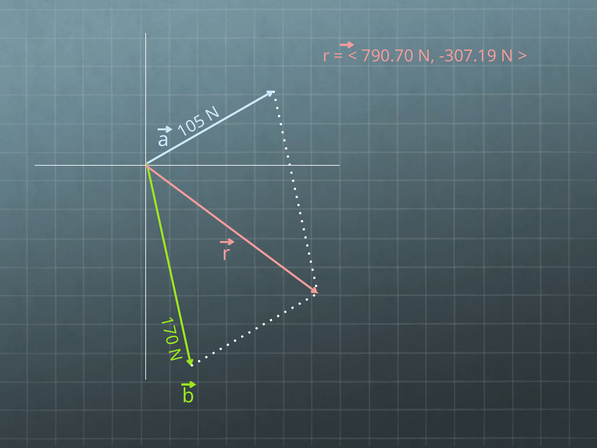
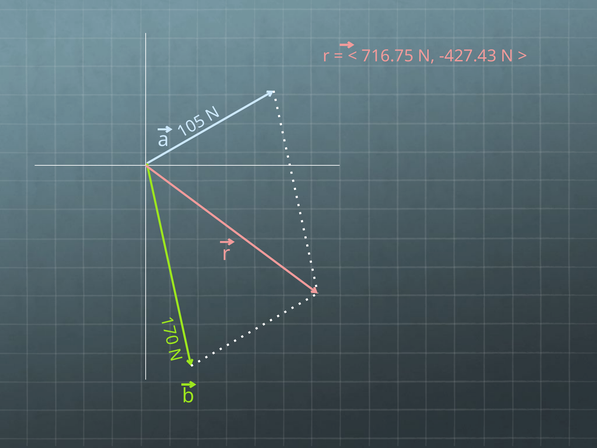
790.70: 790.70 -> 716.75
-307.19: -307.19 -> -427.43
